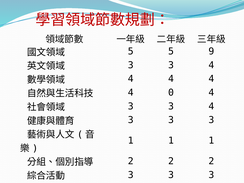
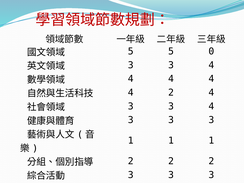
9: 9 -> 0
4 0: 0 -> 2
